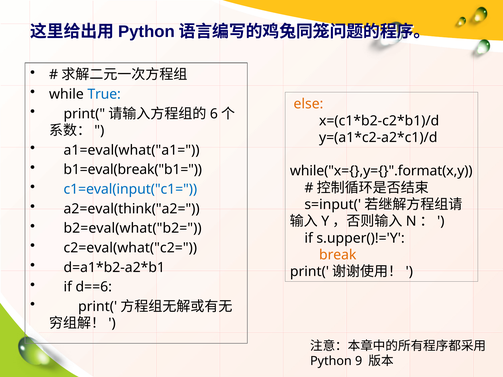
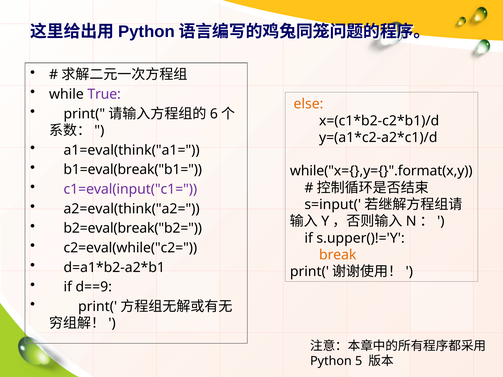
True colour: blue -> purple
a1=eval(what("a1=: a1=eval(what("a1= -> a1=eval(think("a1=
c1=eval(input("c1= colour: blue -> purple
b2=eval(what("b2=: b2=eval(what("b2= -> b2=eval(break("b2=
c2=eval(what("c2=: c2=eval(what("c2= -> c2=eval(while("c2=
d==6: d==6 -> d==9
9: 9 -> 5
